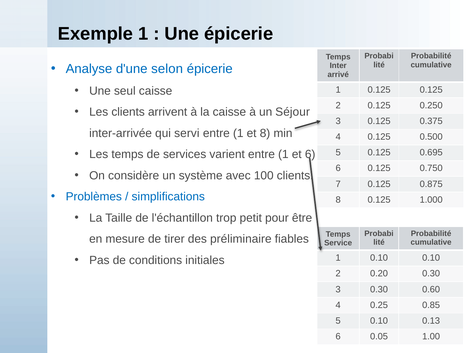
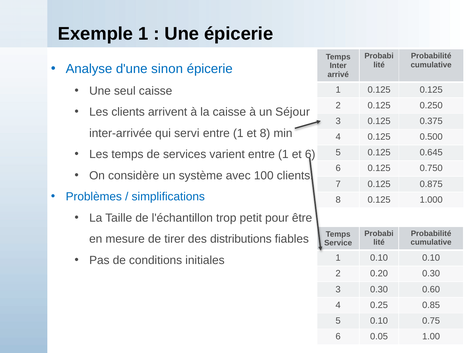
selon: selon -> sinon
0.695: 0.695 -> 0.645
préliminaire: préliminaire -> distributions
0.13: 0.13 -> 0.75
